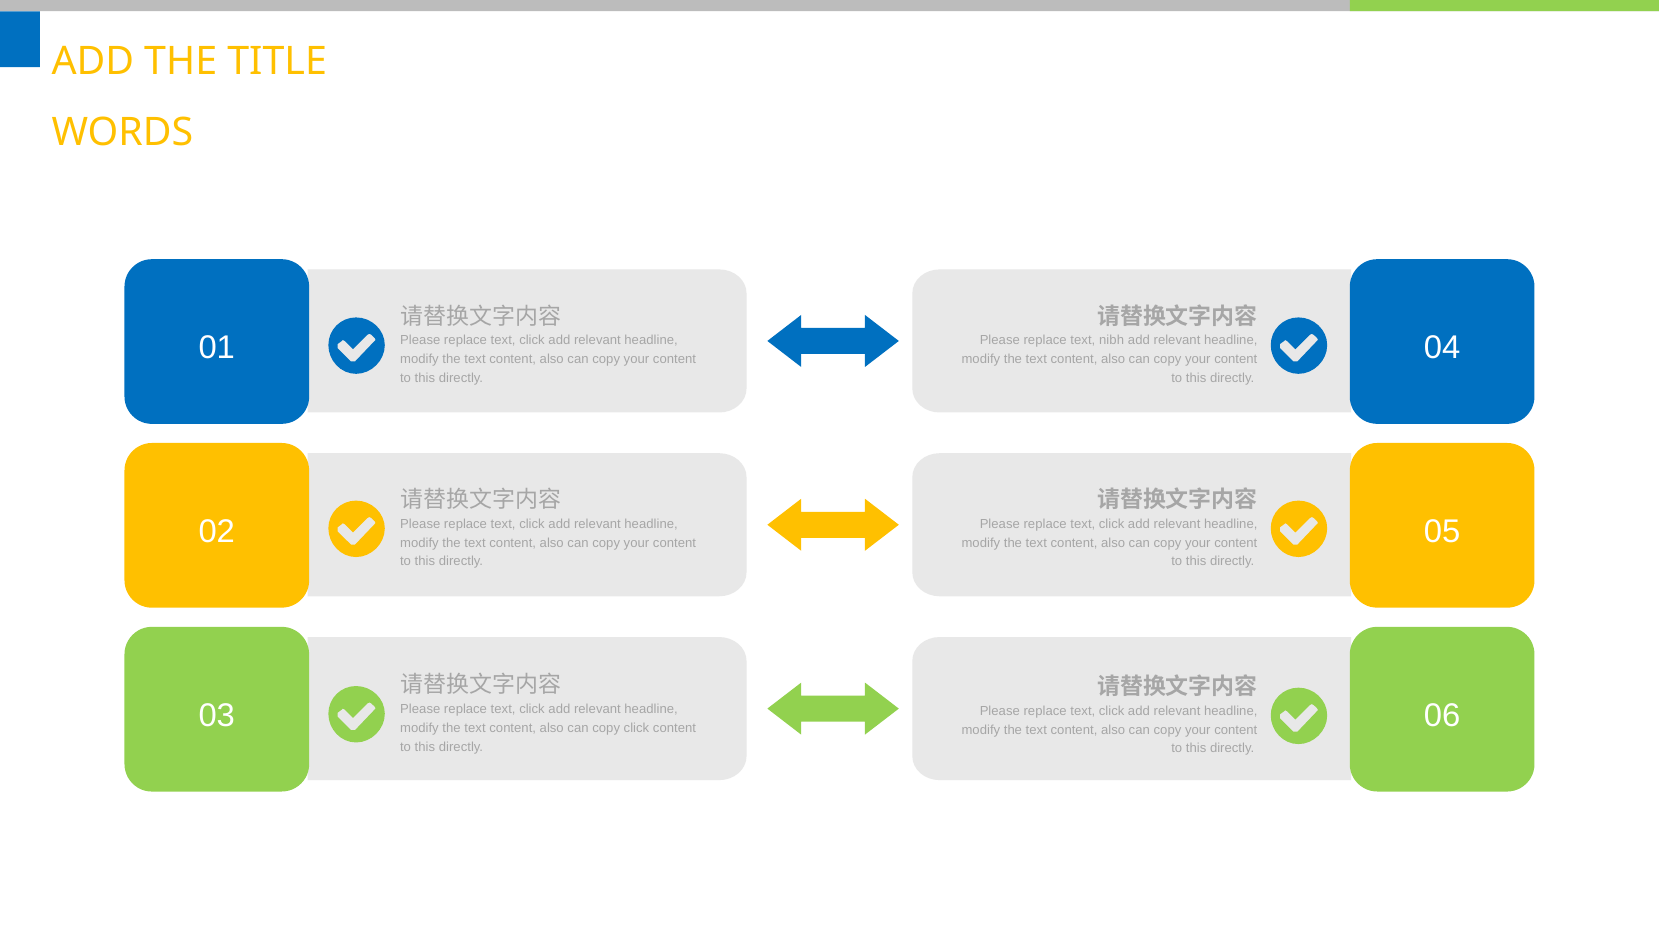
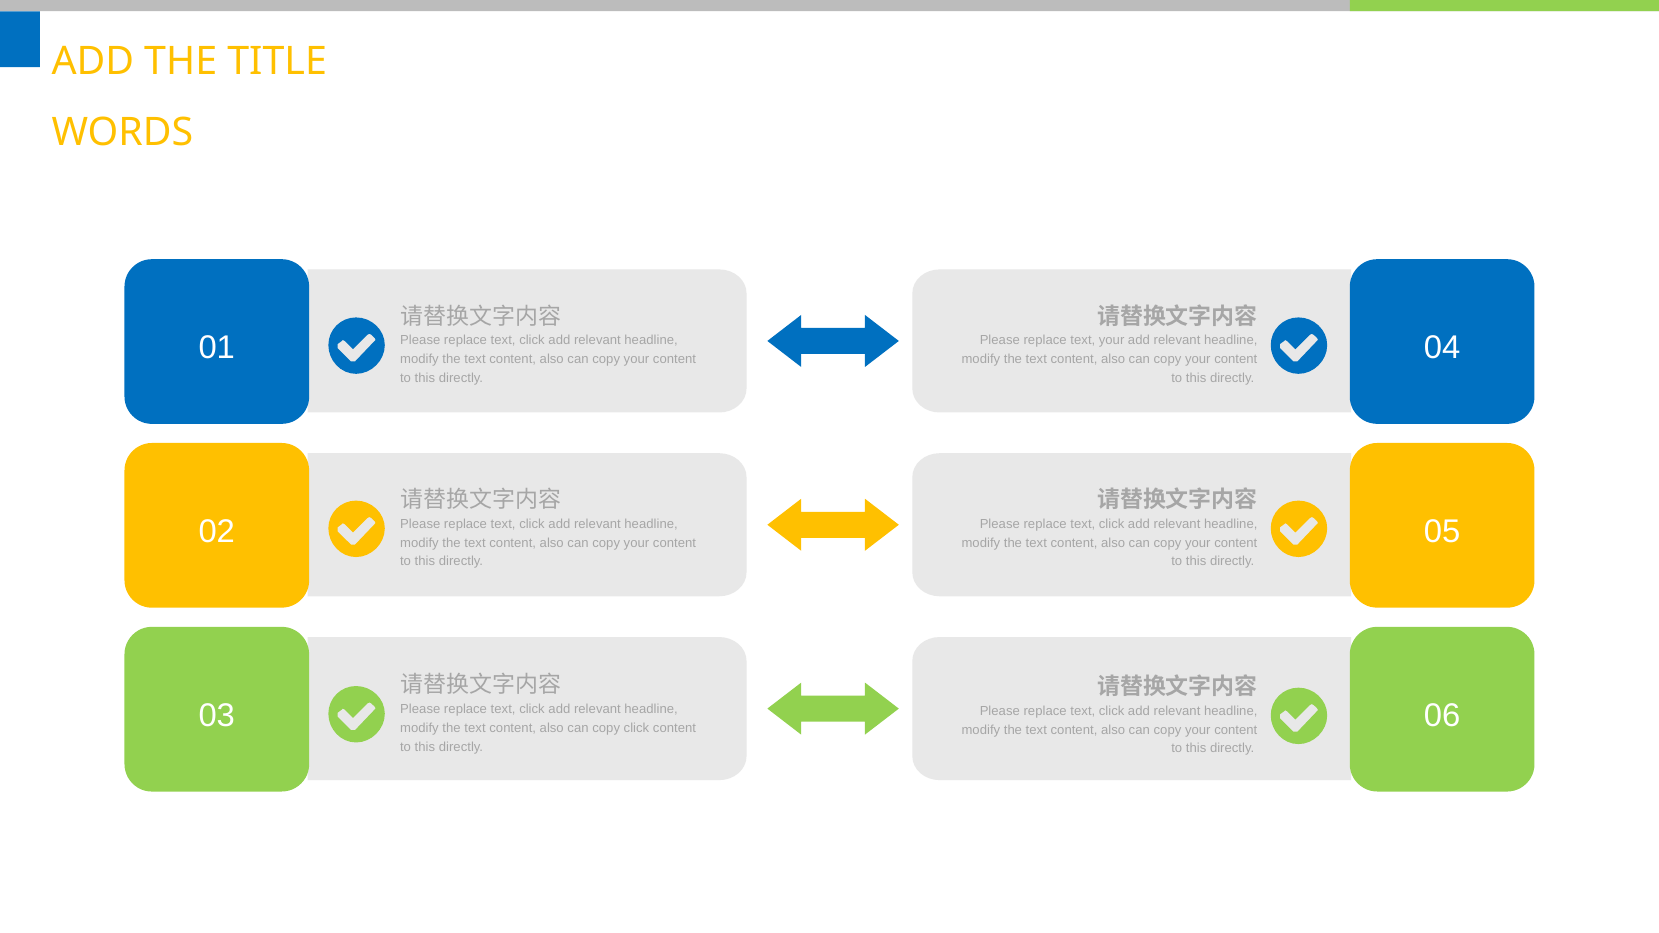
text nibh: nibh -> your
